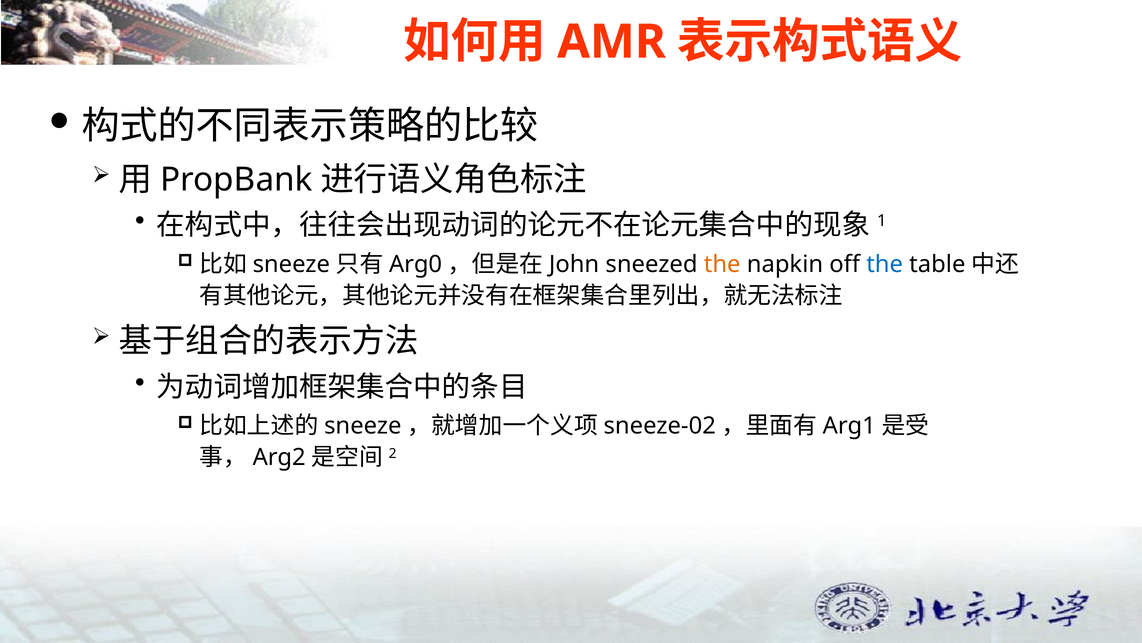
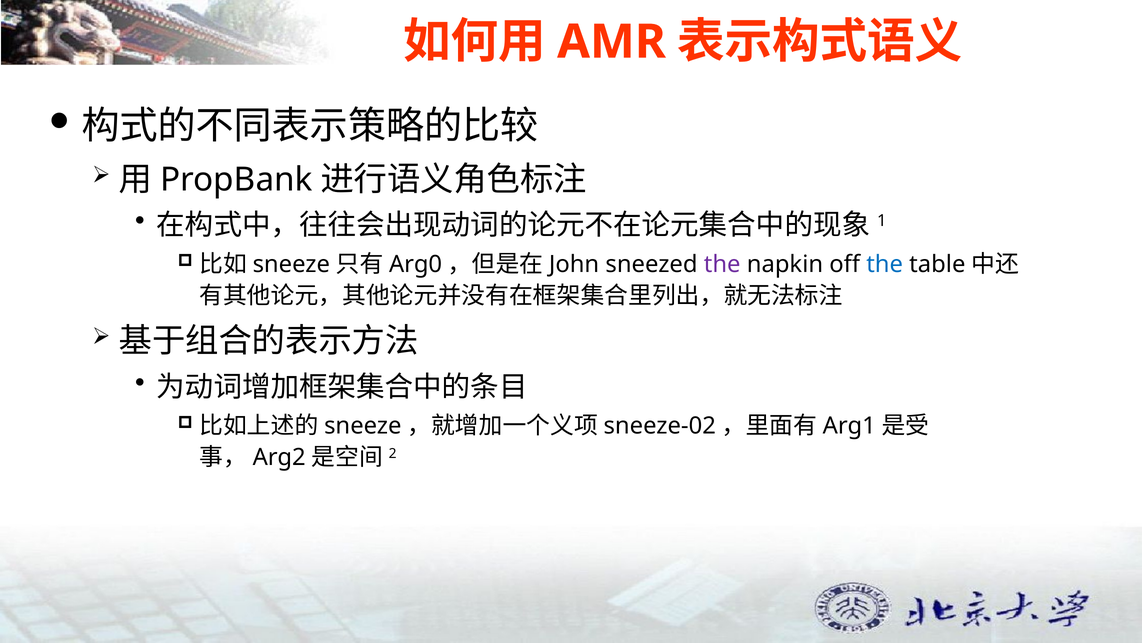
the at (722, 264) colour: orange -> purple
